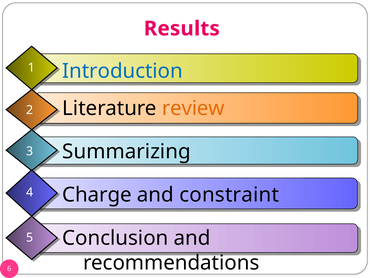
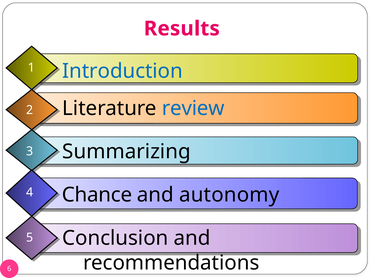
review colour: orange -> blue
Charge: Charge -> Chance
constraint: constraint -> autonomy
